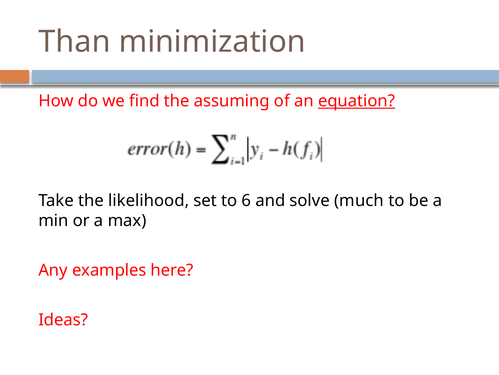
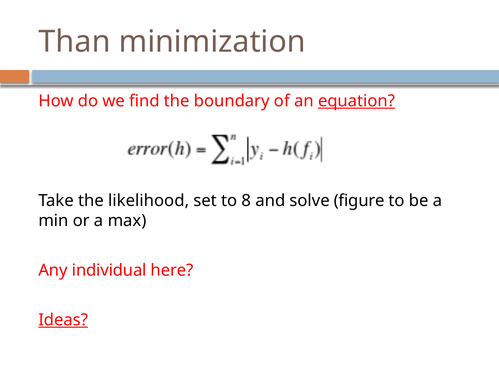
assuming: assuming -> boundary
6: 6 -> 8
much: much -> figure
examples: examples -> individual
Ideas underline: none -> present
